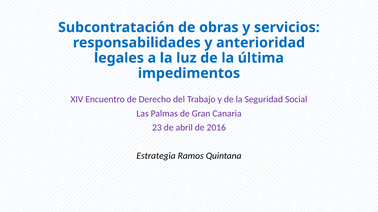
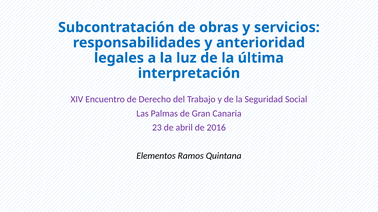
impedimentos: impedimentos -> interpretación
Estrategia: Estrategia -> Elementos
